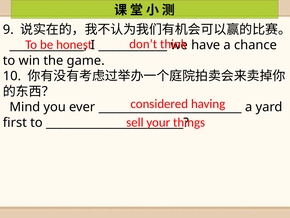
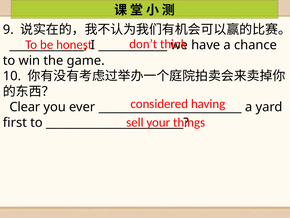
Mind: Mind -> Clear
